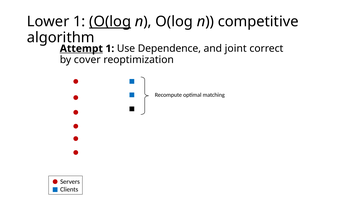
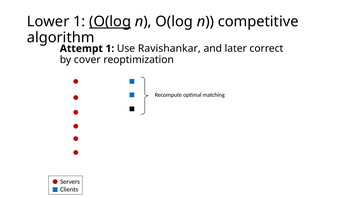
Attempt underline: present -> none
Dependence: Dependence -> Ravishankar
joint: joint -> later
